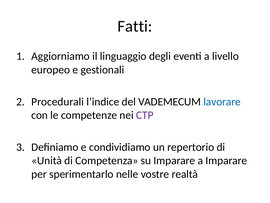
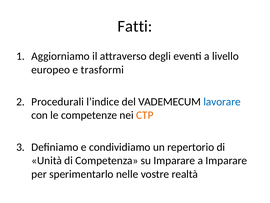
linguaggio: linguaggio -> attraverso
gestionali: gestionali -> trasformi
CTP colour: purple -> orange
